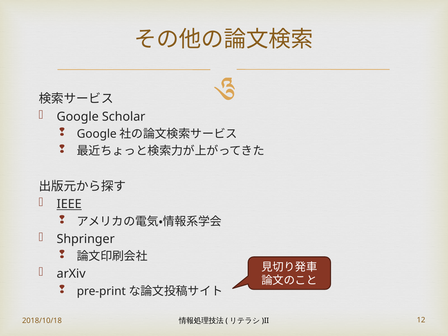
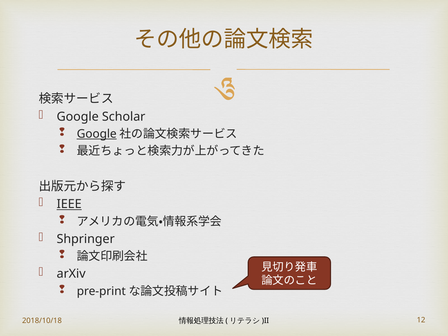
Google at (97, 134) underline: none -> present
